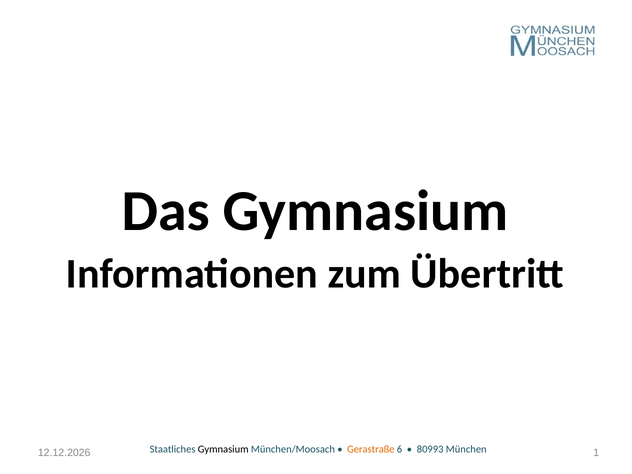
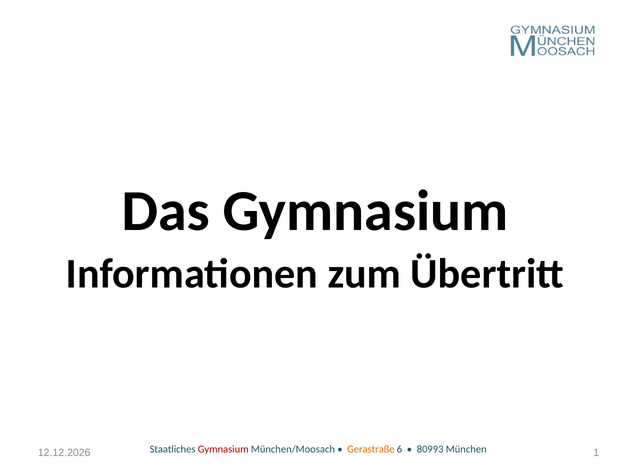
Gymnasium at (223, 450) colour: black -> red
